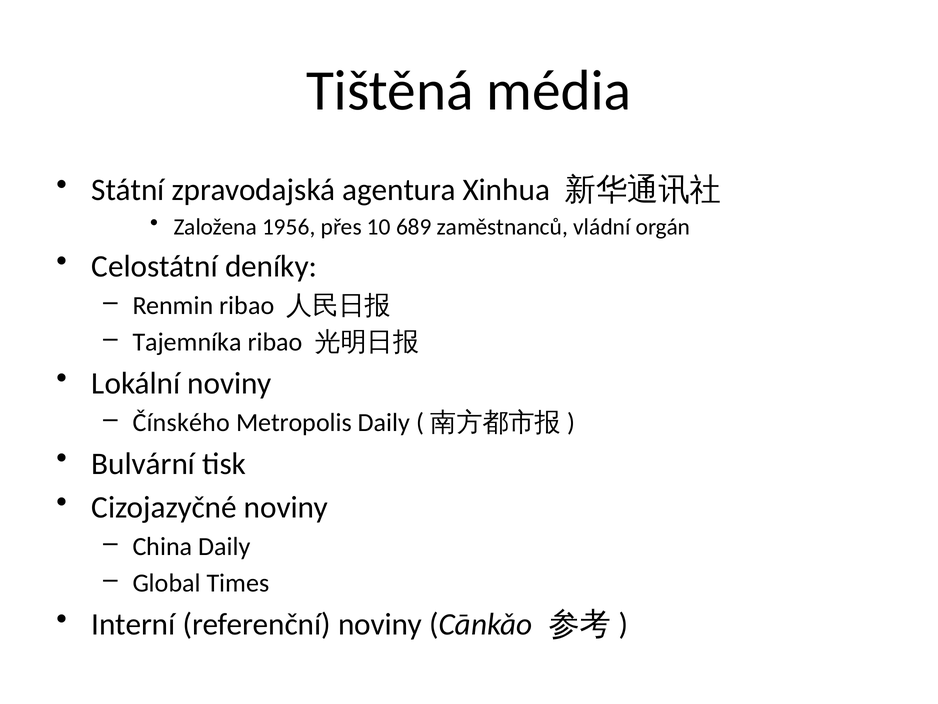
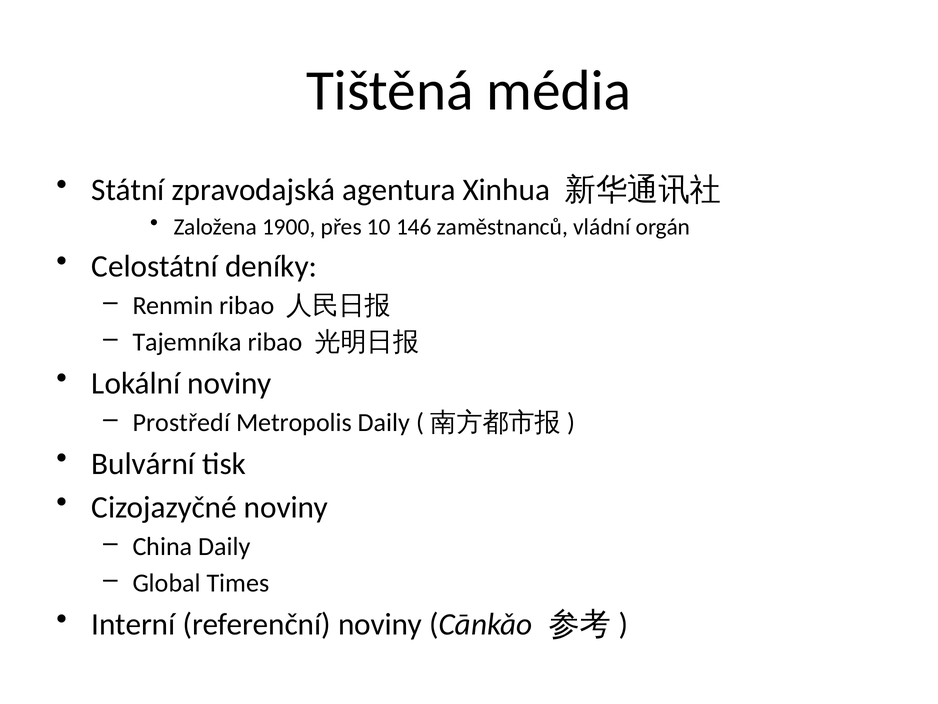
1956: 1956 -> 1900
689: 689 -> 146
Čínského: Čínského -> Prostředí
